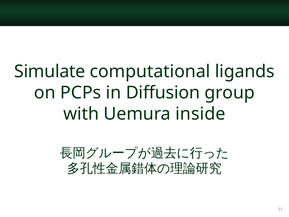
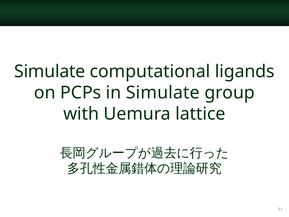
in Diffusion: Diffusion -> Simulate
inside: inside -> lattice
